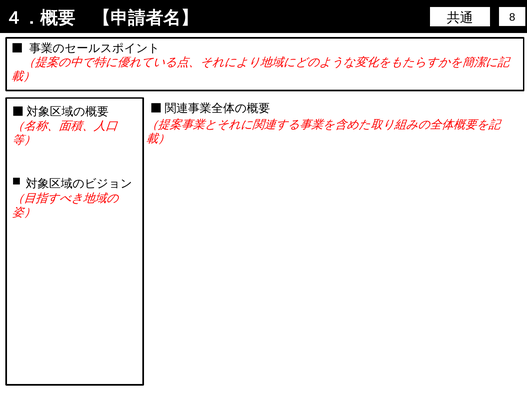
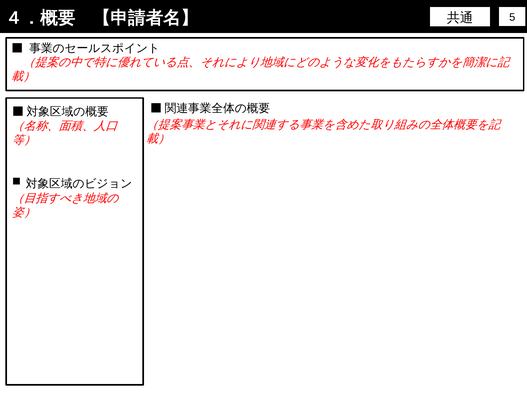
8: 8 -> 5
